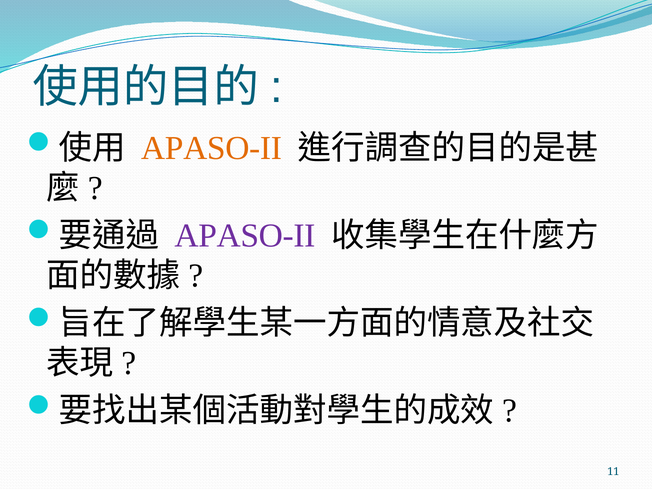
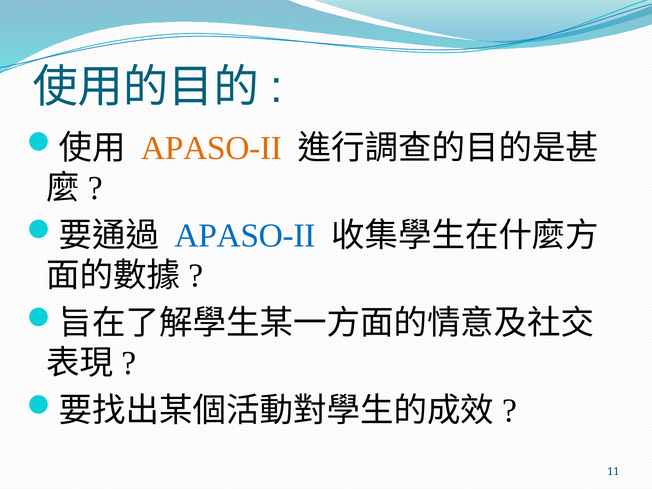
APASO-II at (245, 236) colour: purple -> blue
